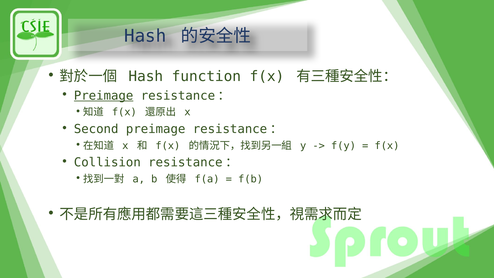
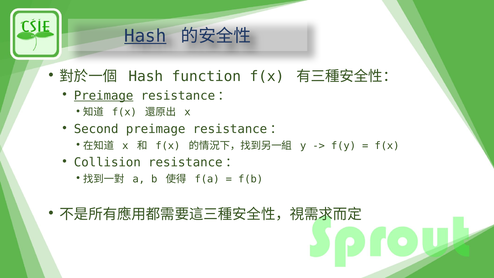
Hash at (145, 36) underline: none -> present
